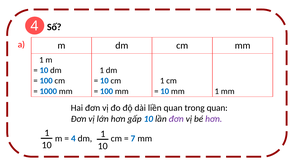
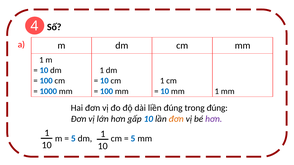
liền quan: quan -> đúng
trong quan: quan -> đúng
đơn at (176, 119) colour: purple -> orange
4 at (73, 139): 4 -> 5
7 at (133, 139): 7 -> 5
